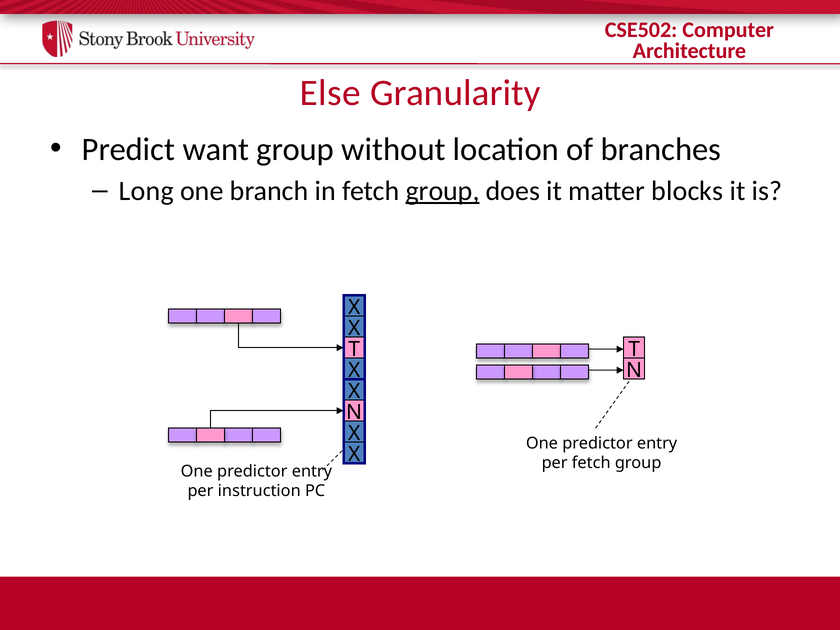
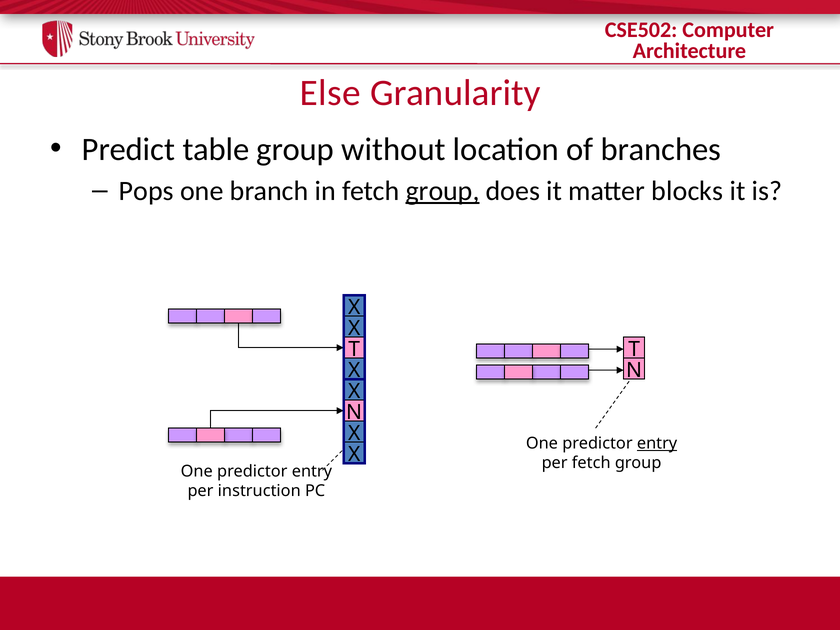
want: want -> table
Long: Long -> Pops
entry at (657, 443) underline: none -> present
